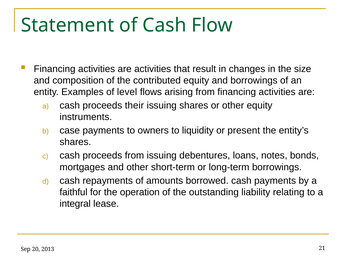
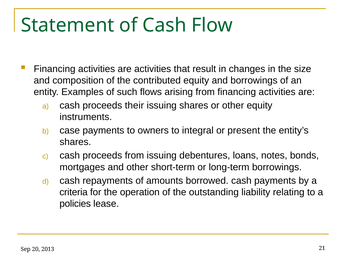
level: level -> such
liquidity: liquidity -> integral
faithful: faithful -> criteria
integral: integral -> policies
